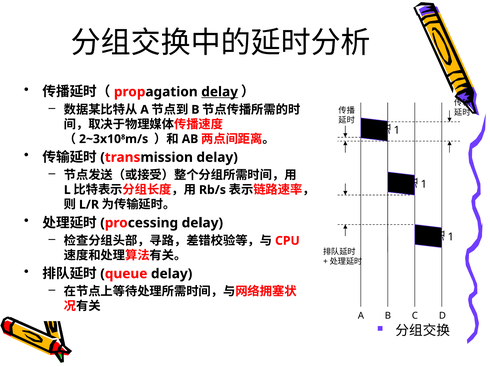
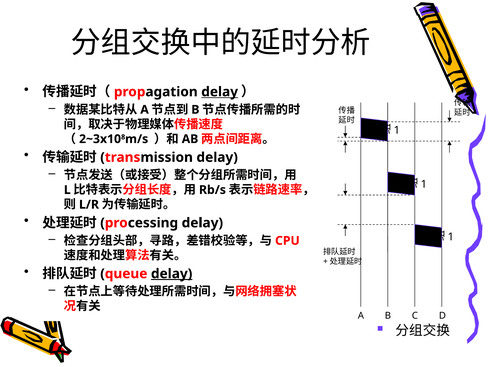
delay at (172, 274) underline: none -> present
